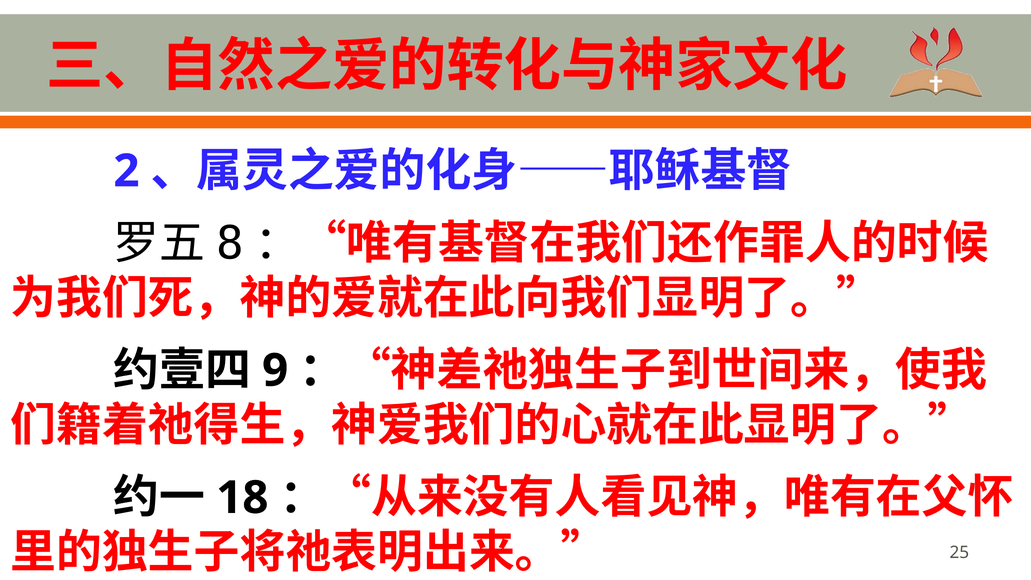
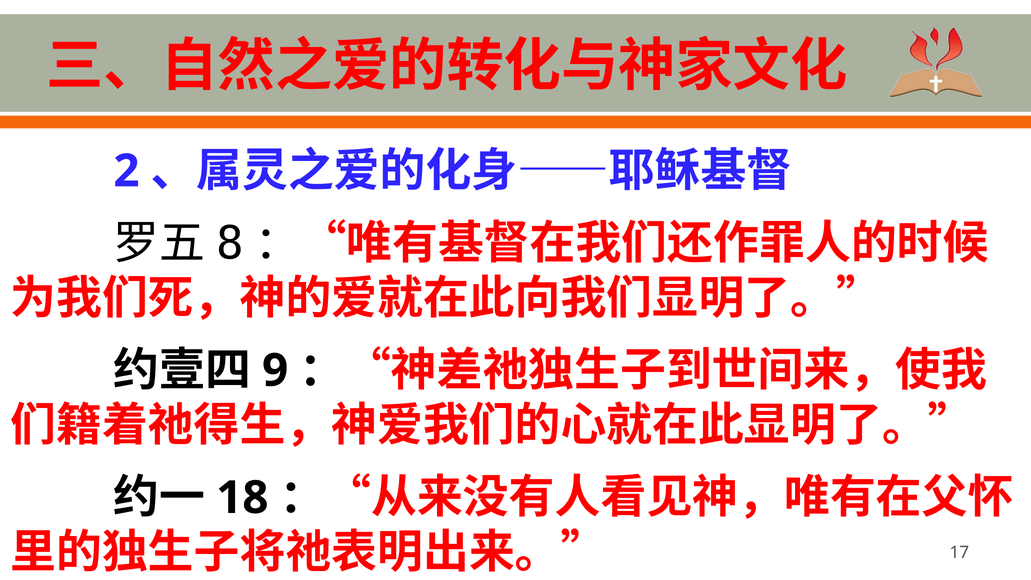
25: 25 -> 17
